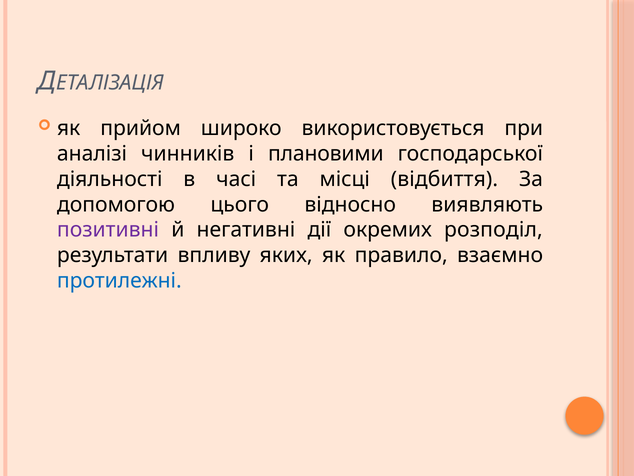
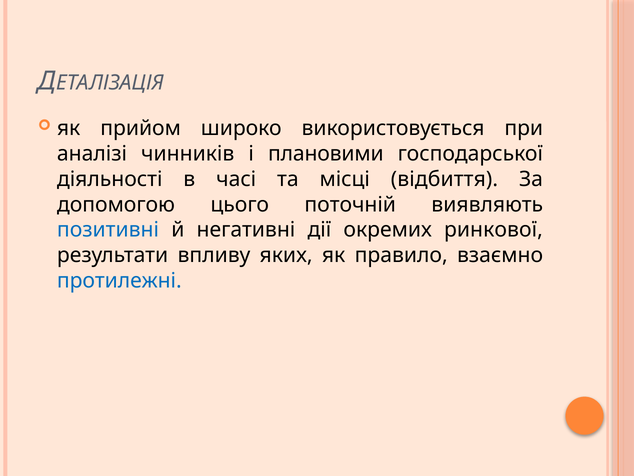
відносно: відносно -> поточній
позитивні colour: purple -> blue
розподіл: розподіл -> ринкової
